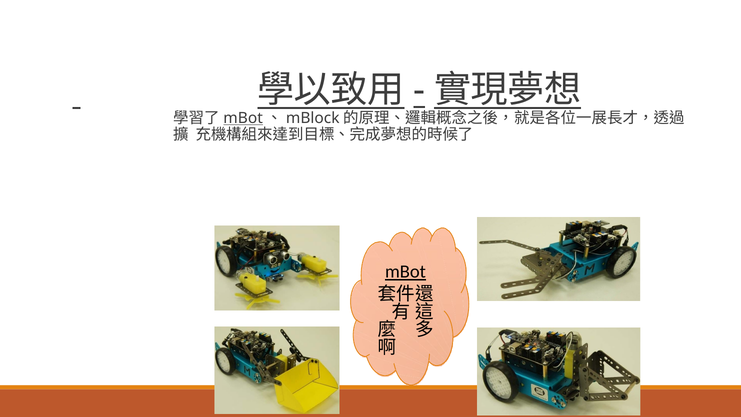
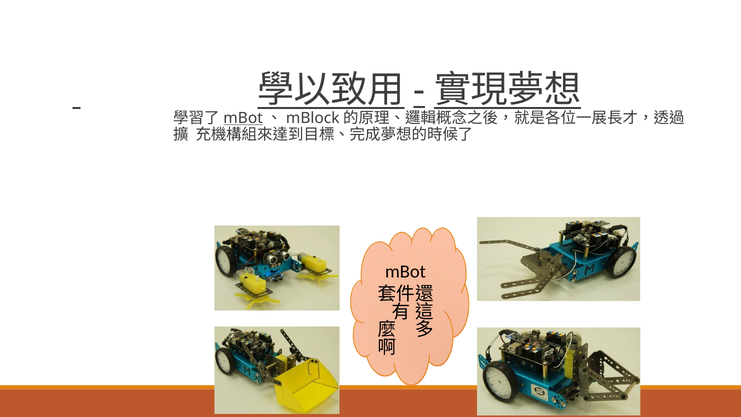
mBot at (405, 272) underline: present -> none
